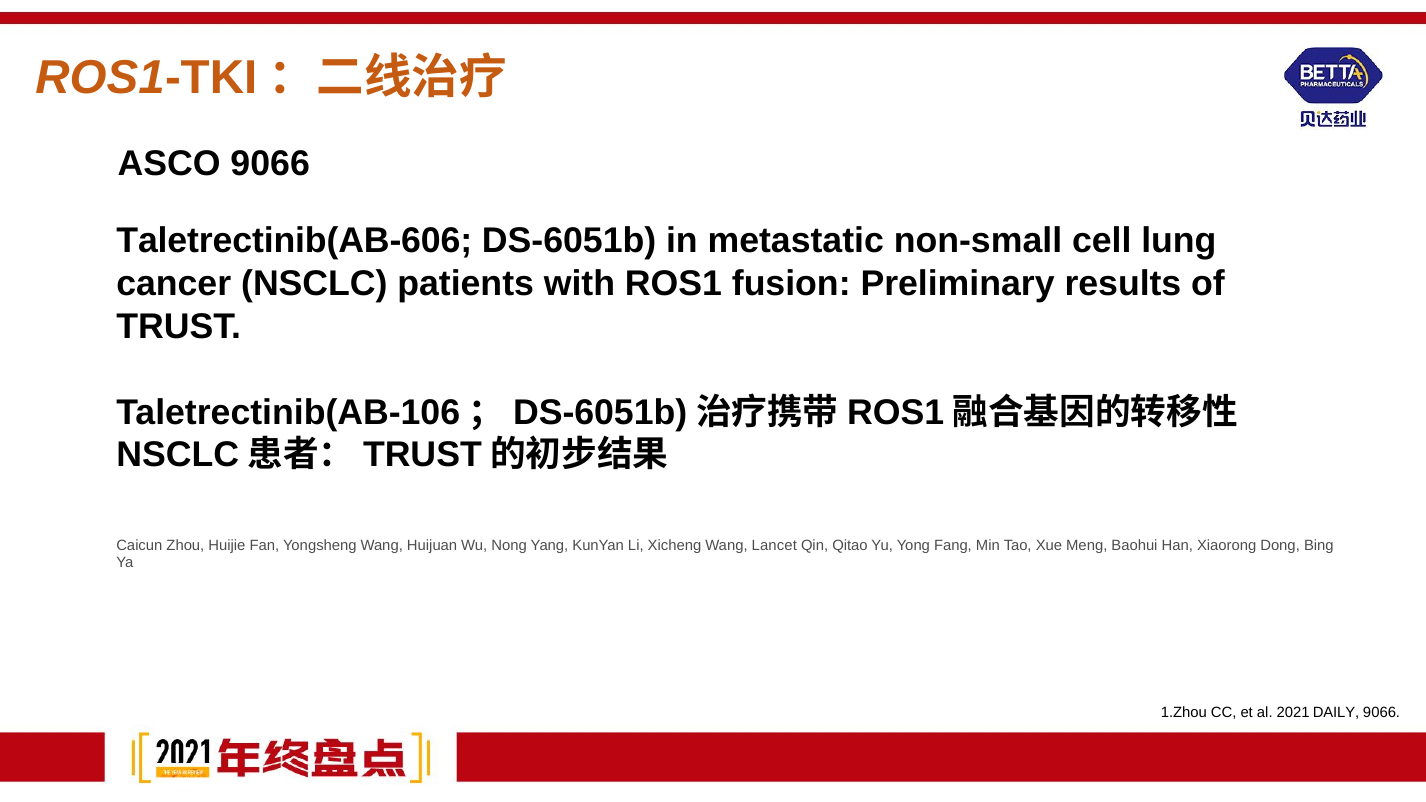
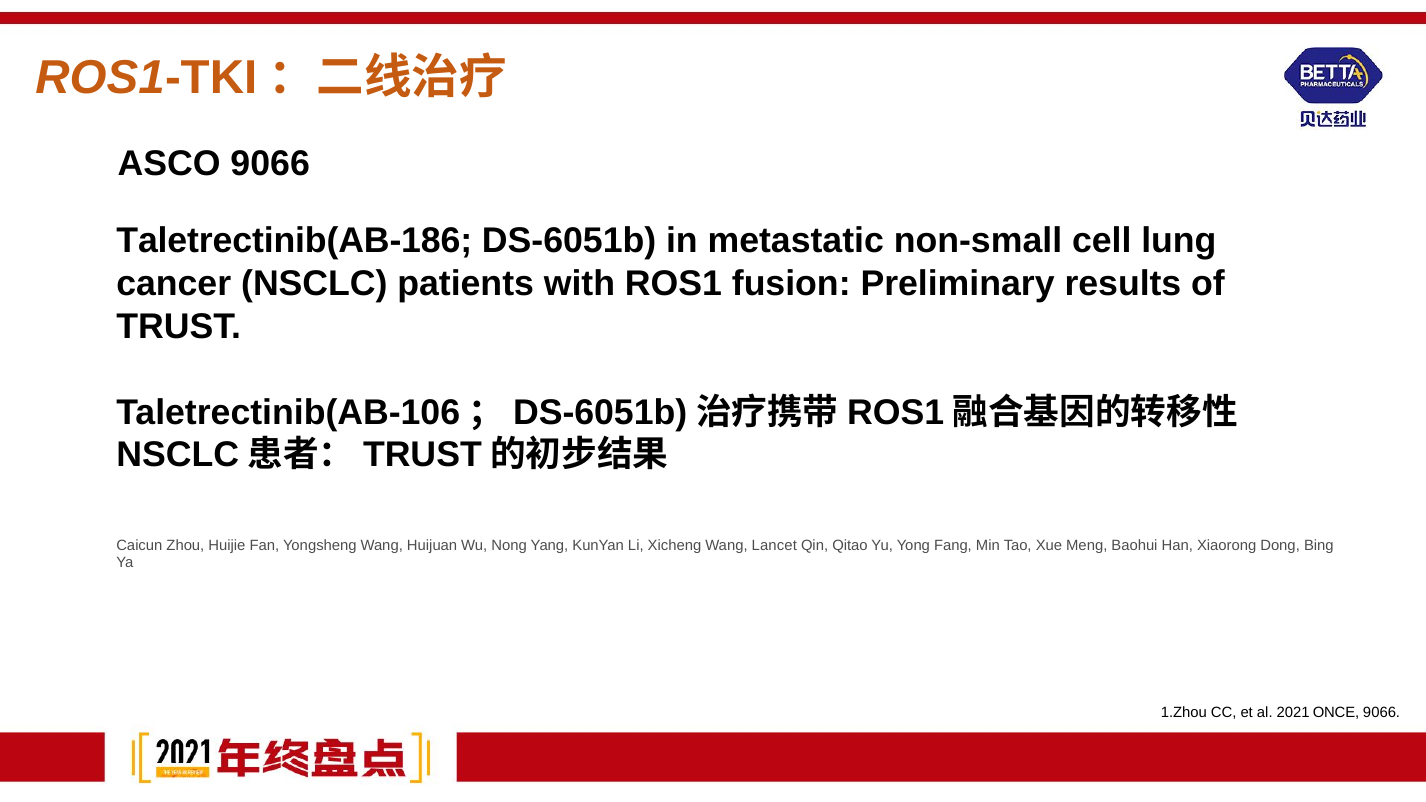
Taletrectinib(AB-606: Taletrectinib(AB-606 -> Taletrectinib(AB-186
DAILY: DAILY -> ONCE
